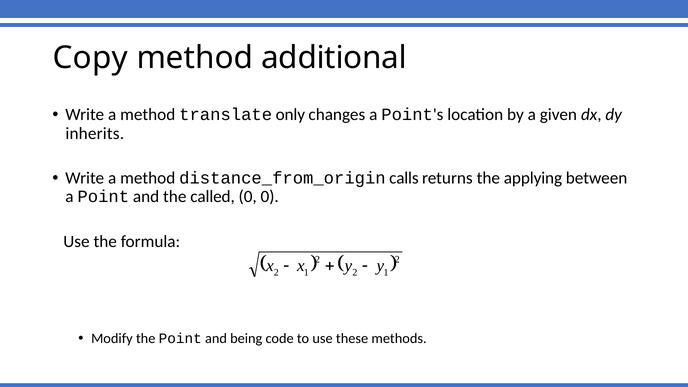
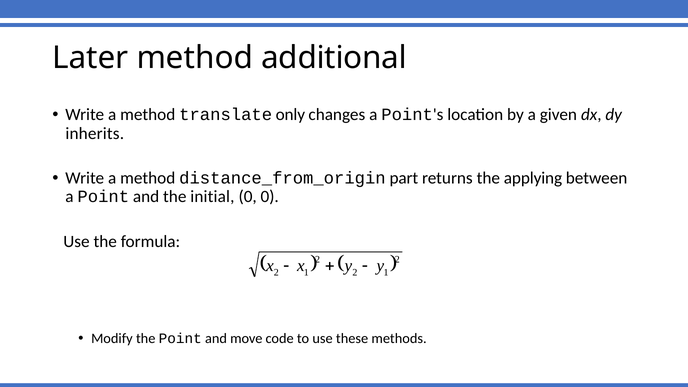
Copy: Copy -> Later
calls: calls -> part
called: called -> initial
being: being -> move
